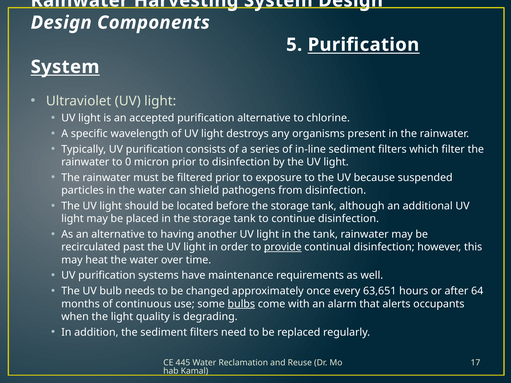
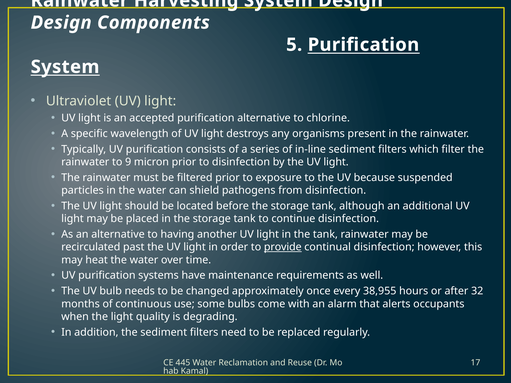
0: 0 -> 9
63,651: 63,651 -> 38,955
64: 64 -> 32
bulbs underline: present -> none
